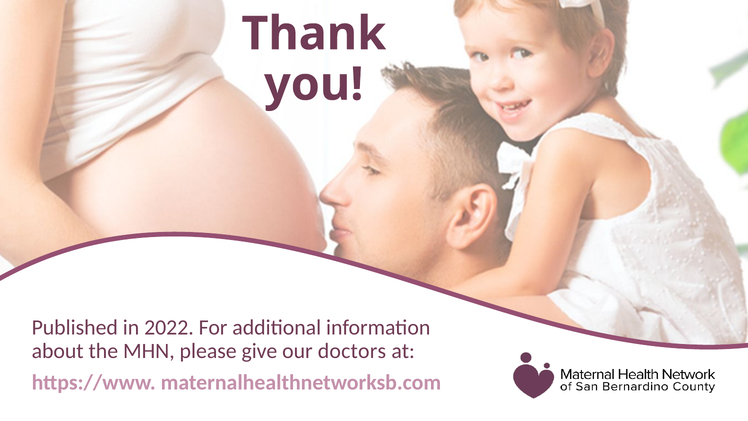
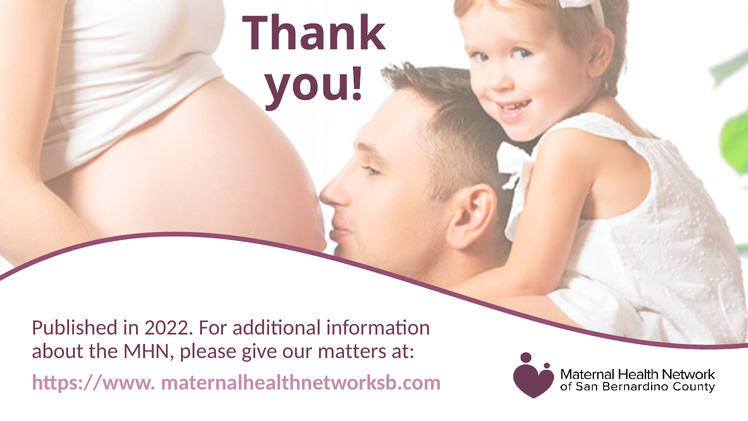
doctors: doctors -> matters
